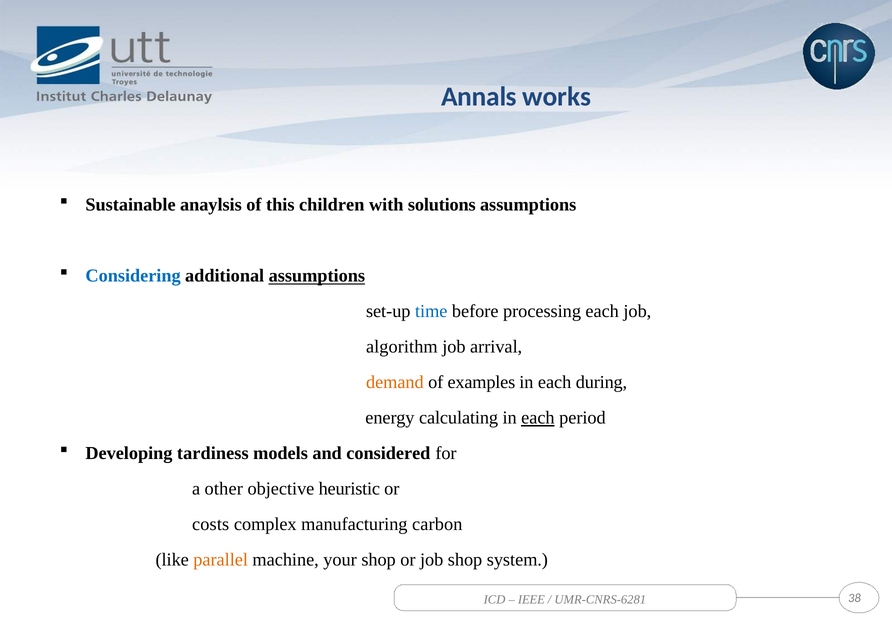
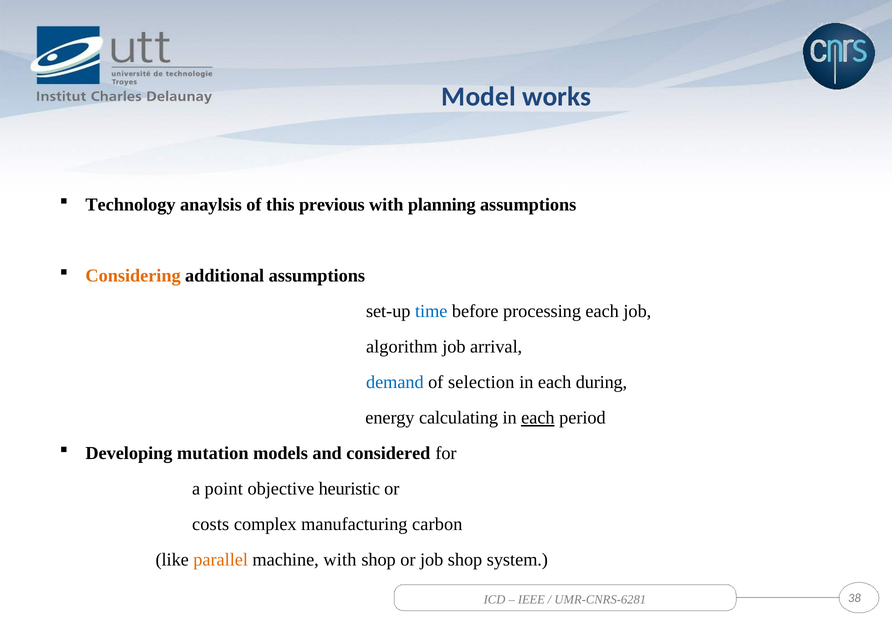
Annals: Annals -> Model
Sustainable: Sustainable -> Technology
children: children -> previous
solutions: solutions -> planning
Considering colour: blue -> orange
assumptions at (317, 276) underline: present -> none
demand colour: orange -> blue
examples: examples -> selection
tardiness: tardiness -> mutation
other: other -> point
machine your: your -> with
